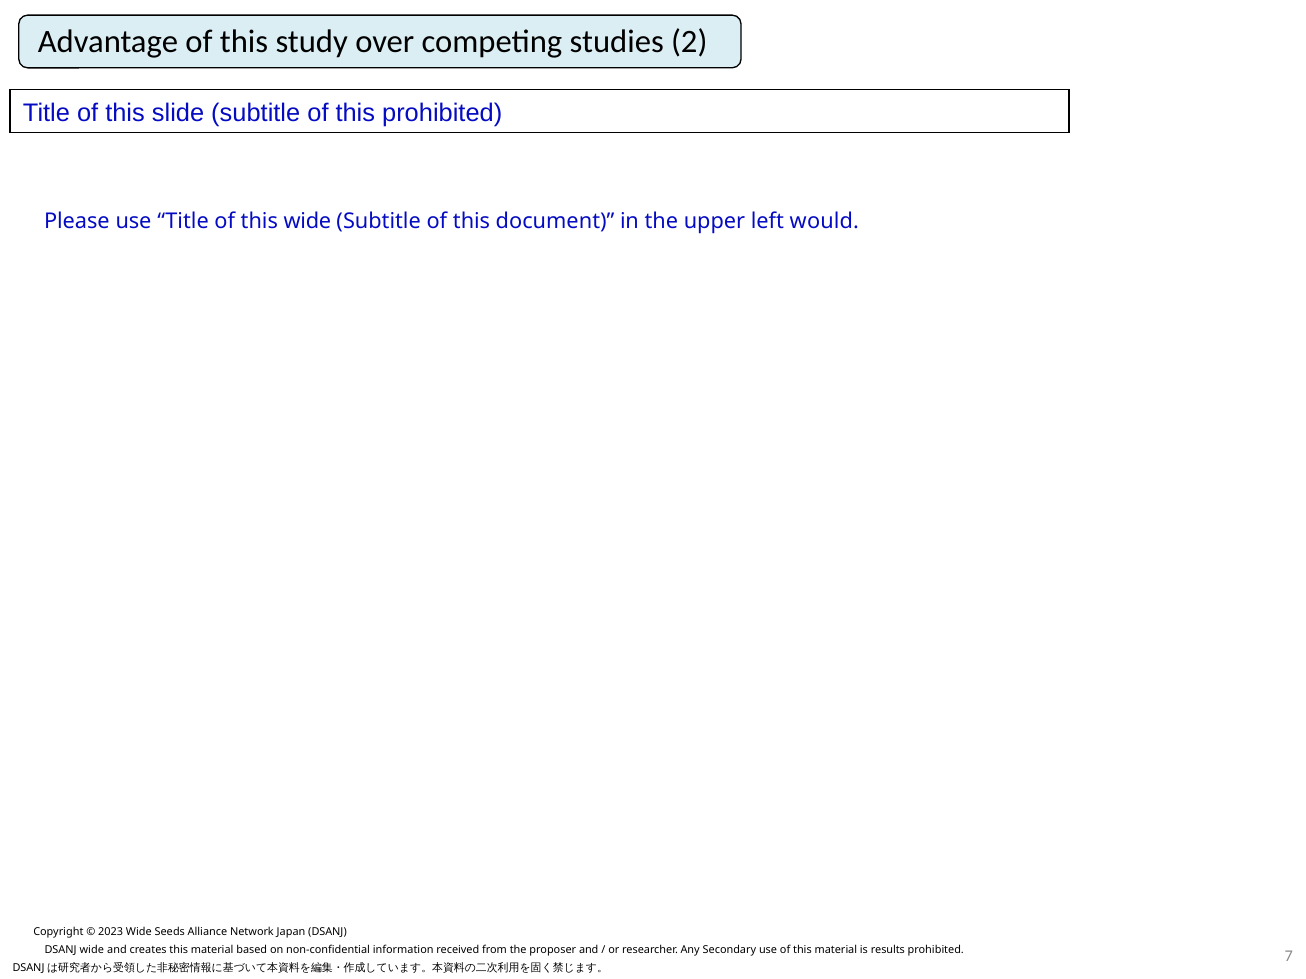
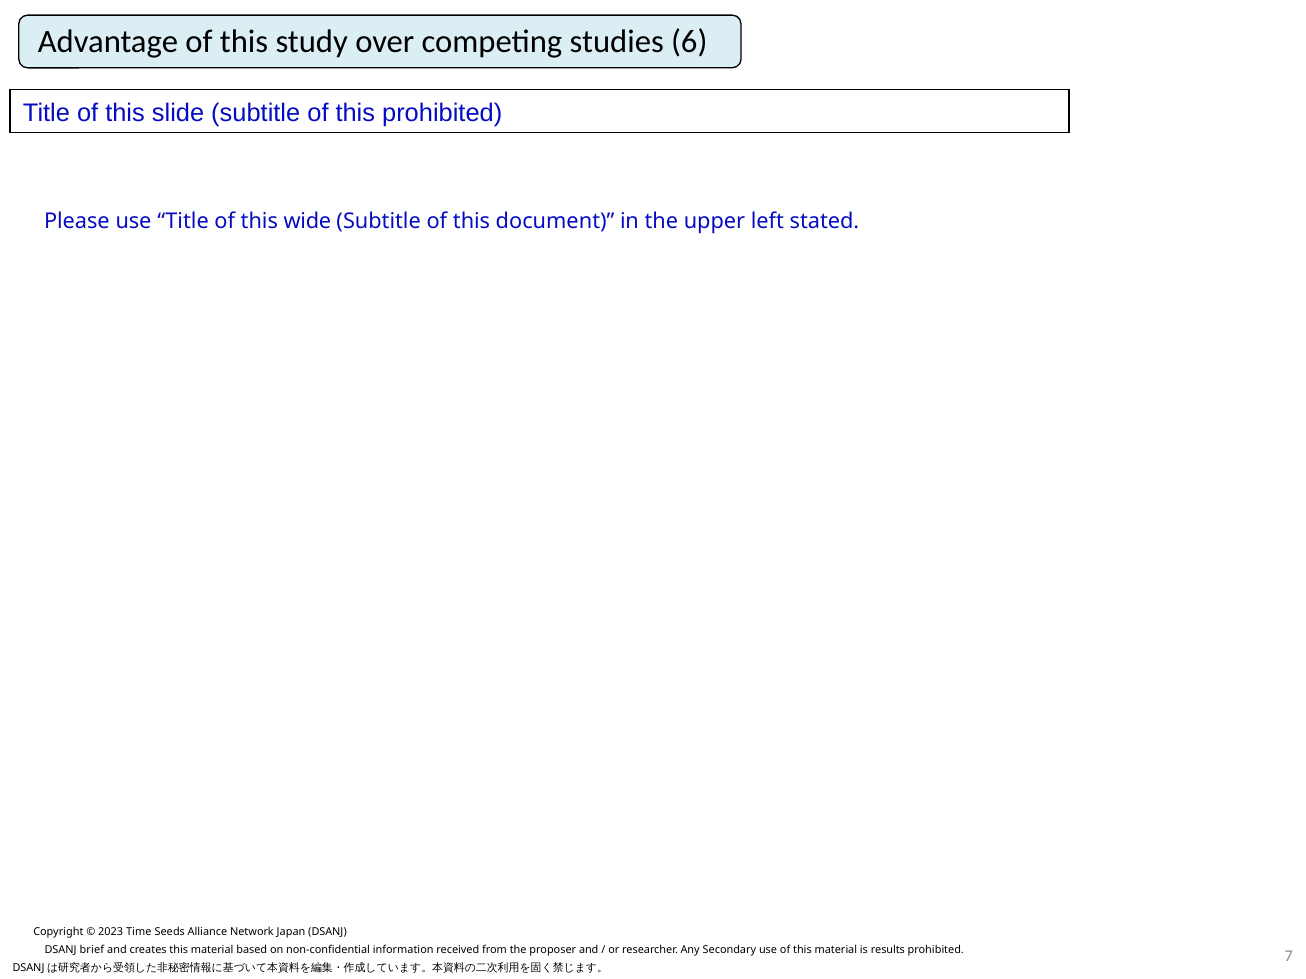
2: 2 -> 6
would: would -> stated
2023 Wide: Wide -> Time
DSANJ wide: wide -> brief
